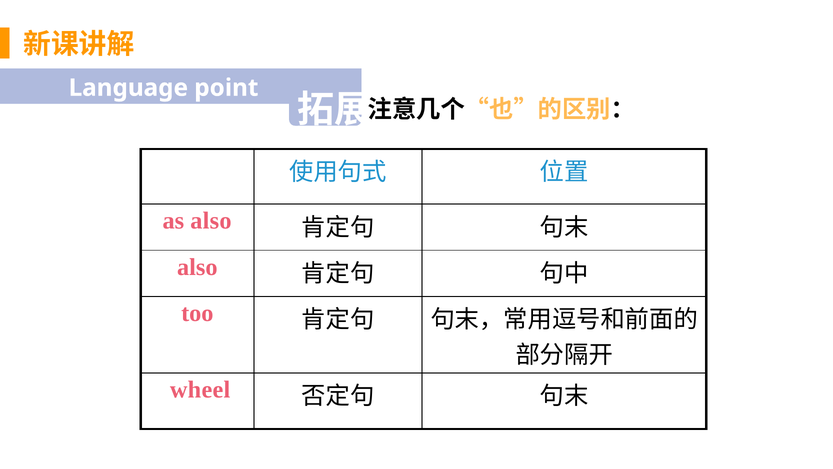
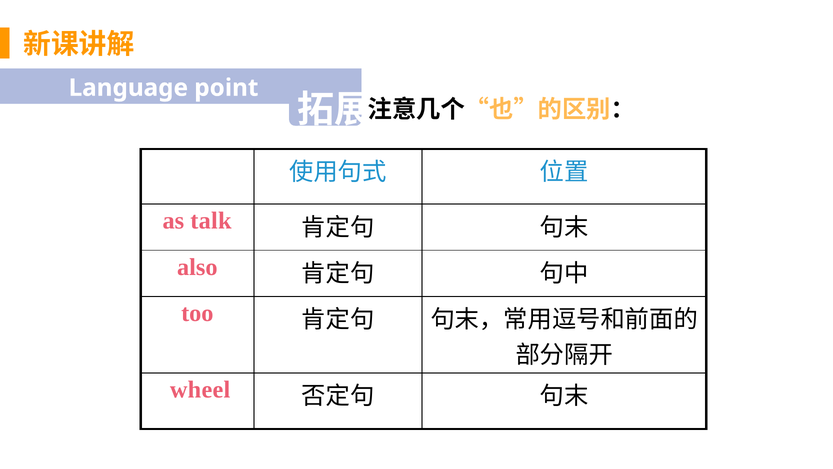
as also: also -> talk
